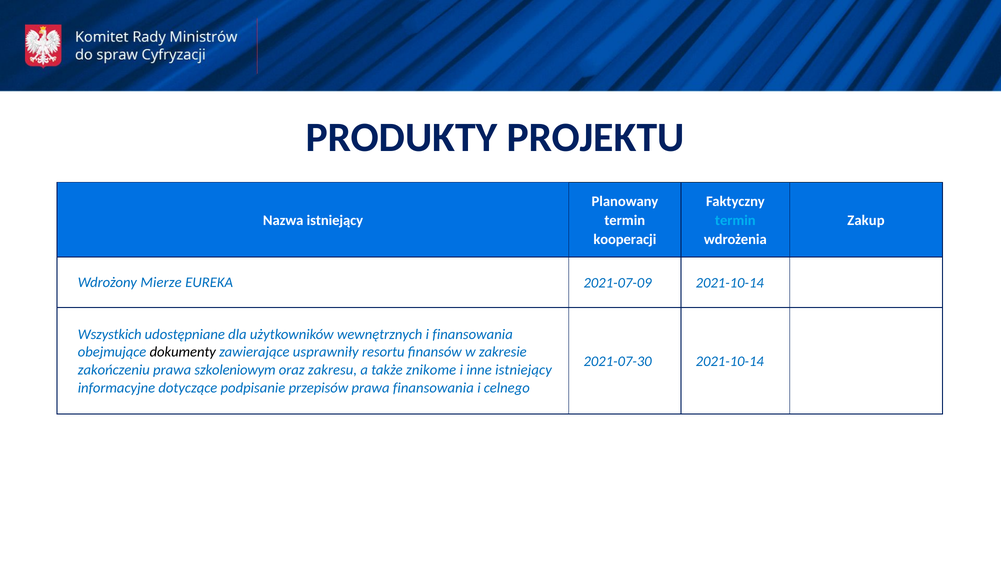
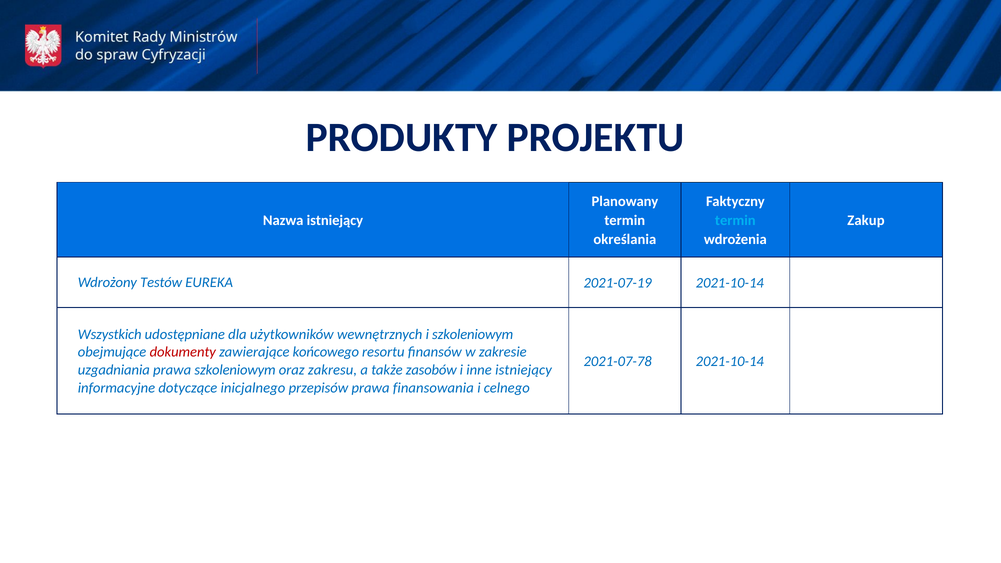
kooperacji: kooperacji -> określania
Mierze: Mierze -> Testów
2021-07-09: 2021-07-09 -> 2021-07-19
i finansowania: finansowania -> szkoleniowym
dokumenty colour: black -> red
usprawniły: usprawniły -> końcowego
2021-07-30: 2021-07-30 -> 2021-07-78
zakończeniu: zakończeniu -> uzgadniania
znikome: znikome -> zasobów
podpisanie: podpisanie -> inicjalnego
